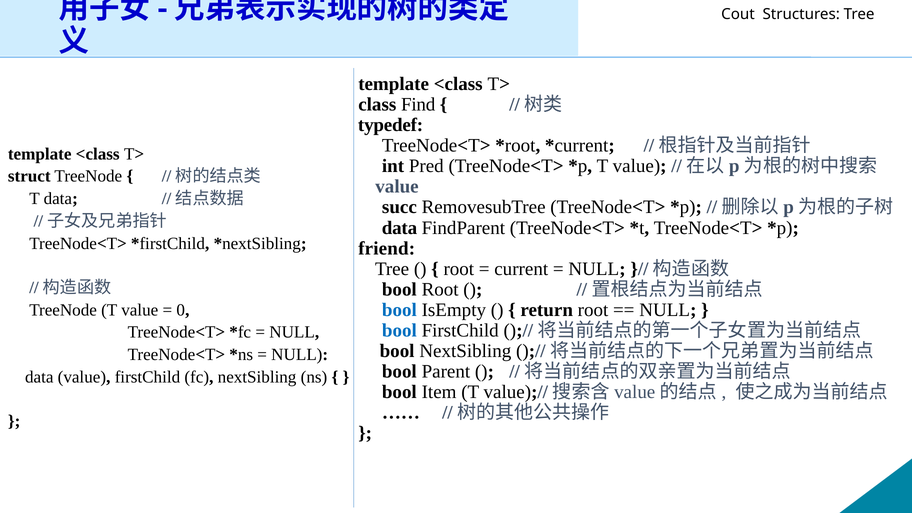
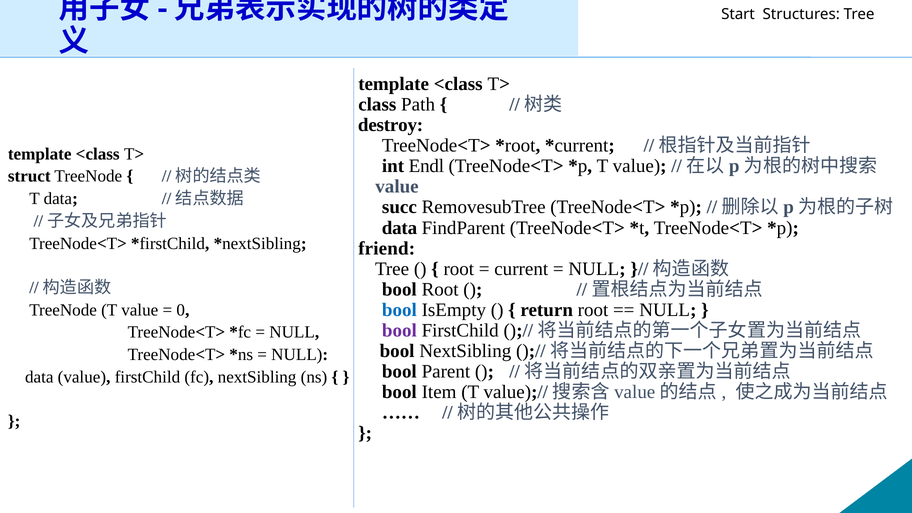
Cout: Cout -> Start
Find: Find -> Path
typedef: typedef -> destroy
Pred: Pred -> Endl
bool at (399, 330) colour: blue -> purple
